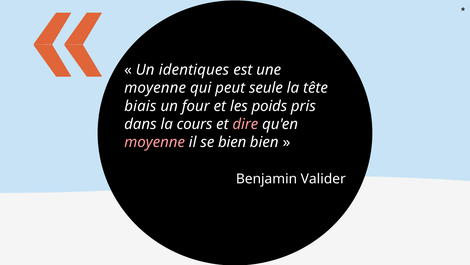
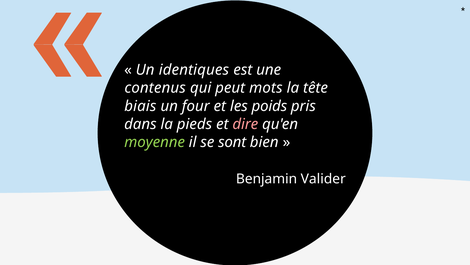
moyenne at (155, 88): moyenne -> contenus
seule: seule -> mots
cours: cours -> pieds
moyenne at (155, 142) colour: pink -> light green
se bien: bien -> sont
